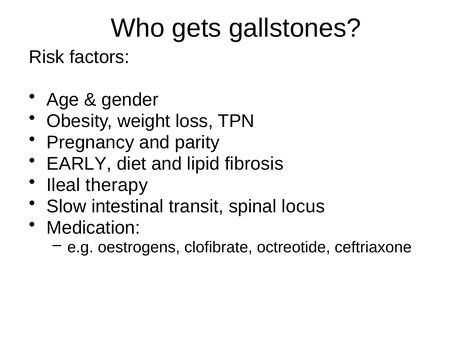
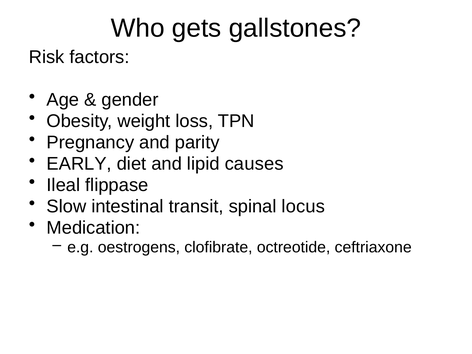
fibrosis: fibrosis -> causes
therapy: therapy -> flippase
